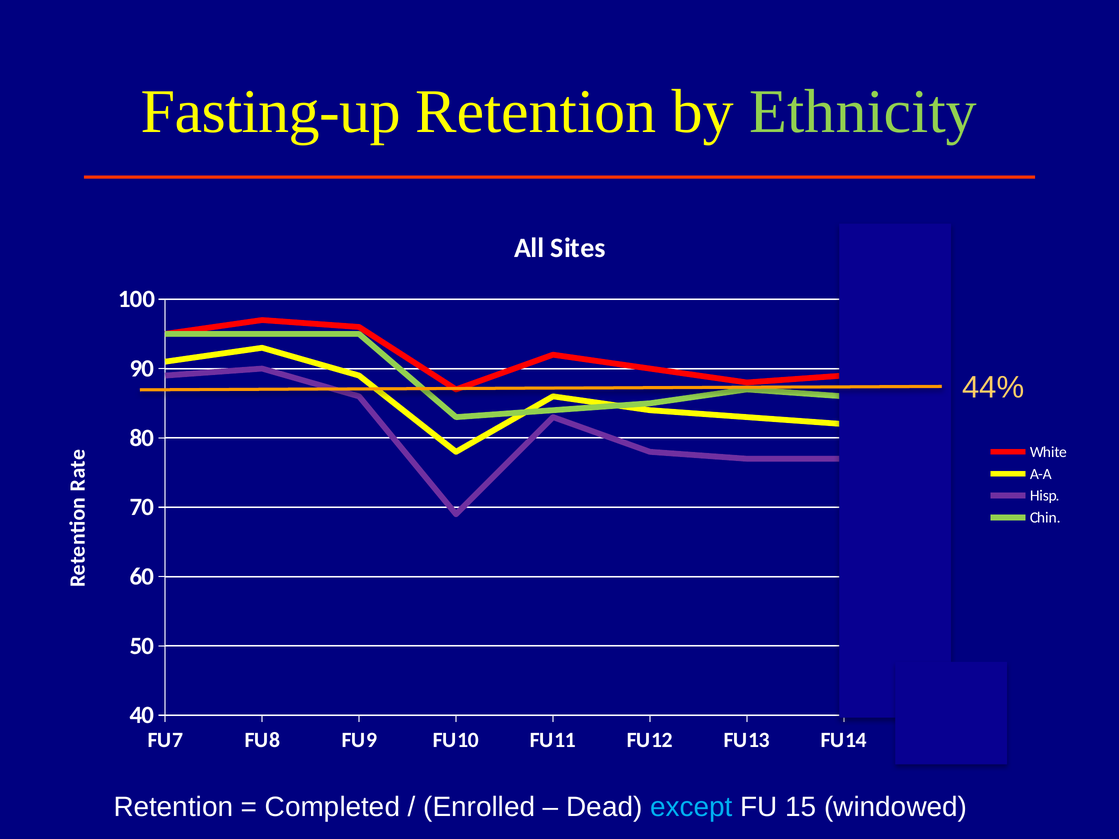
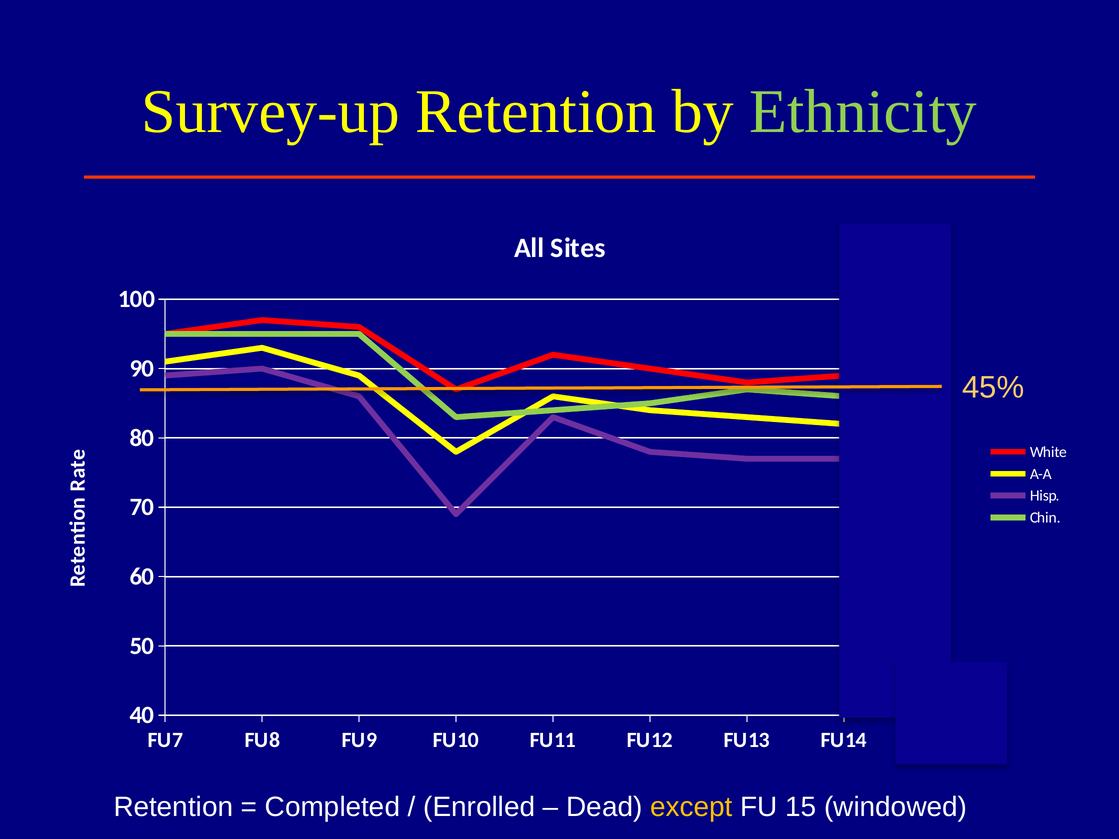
Fasting-up: Fasting-up -> Survey-up
44%: 44% -> 45%
except colour: light blue -> yellow
